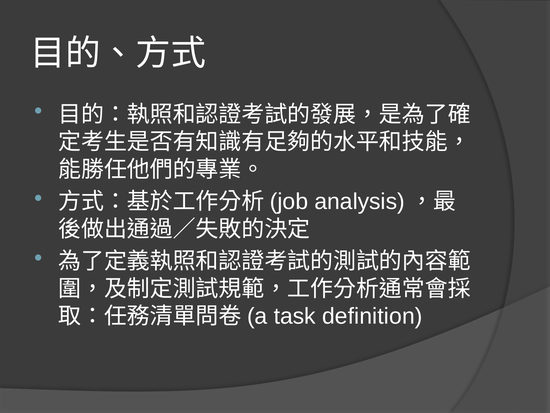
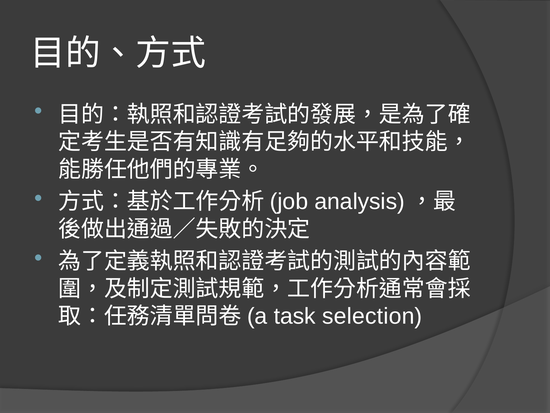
definition: definition -> selection
